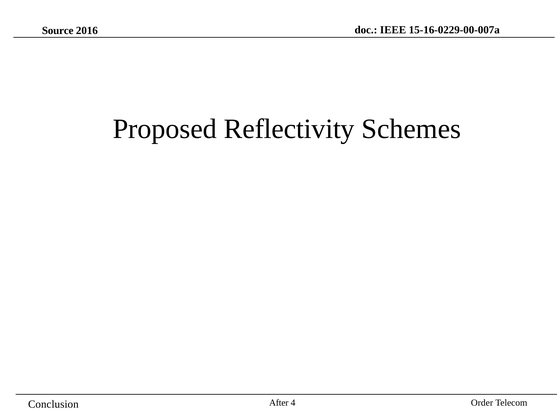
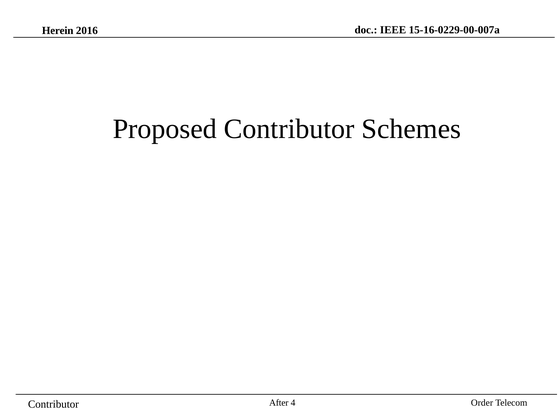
Source: Source -> Herein
Proposed Reflectivity: Reflectivity -> Contributor
Conclusion at (53, 404): Conclusion -> Contributor
